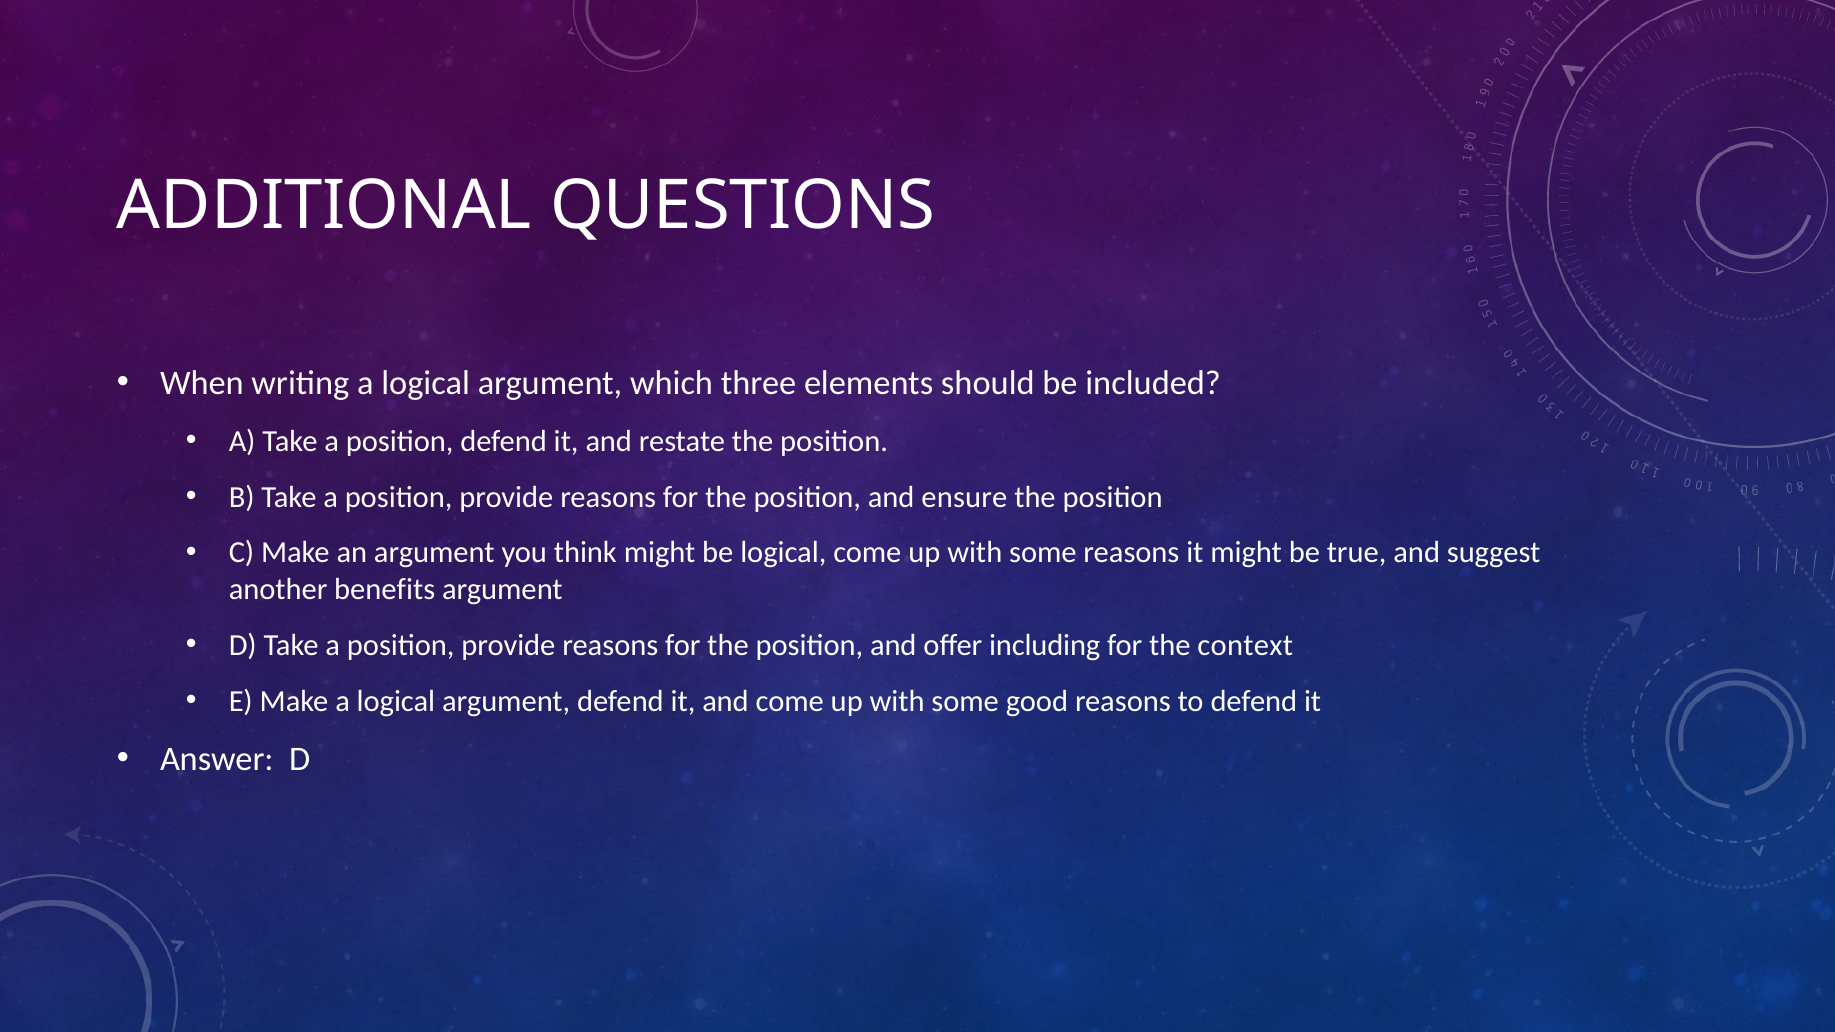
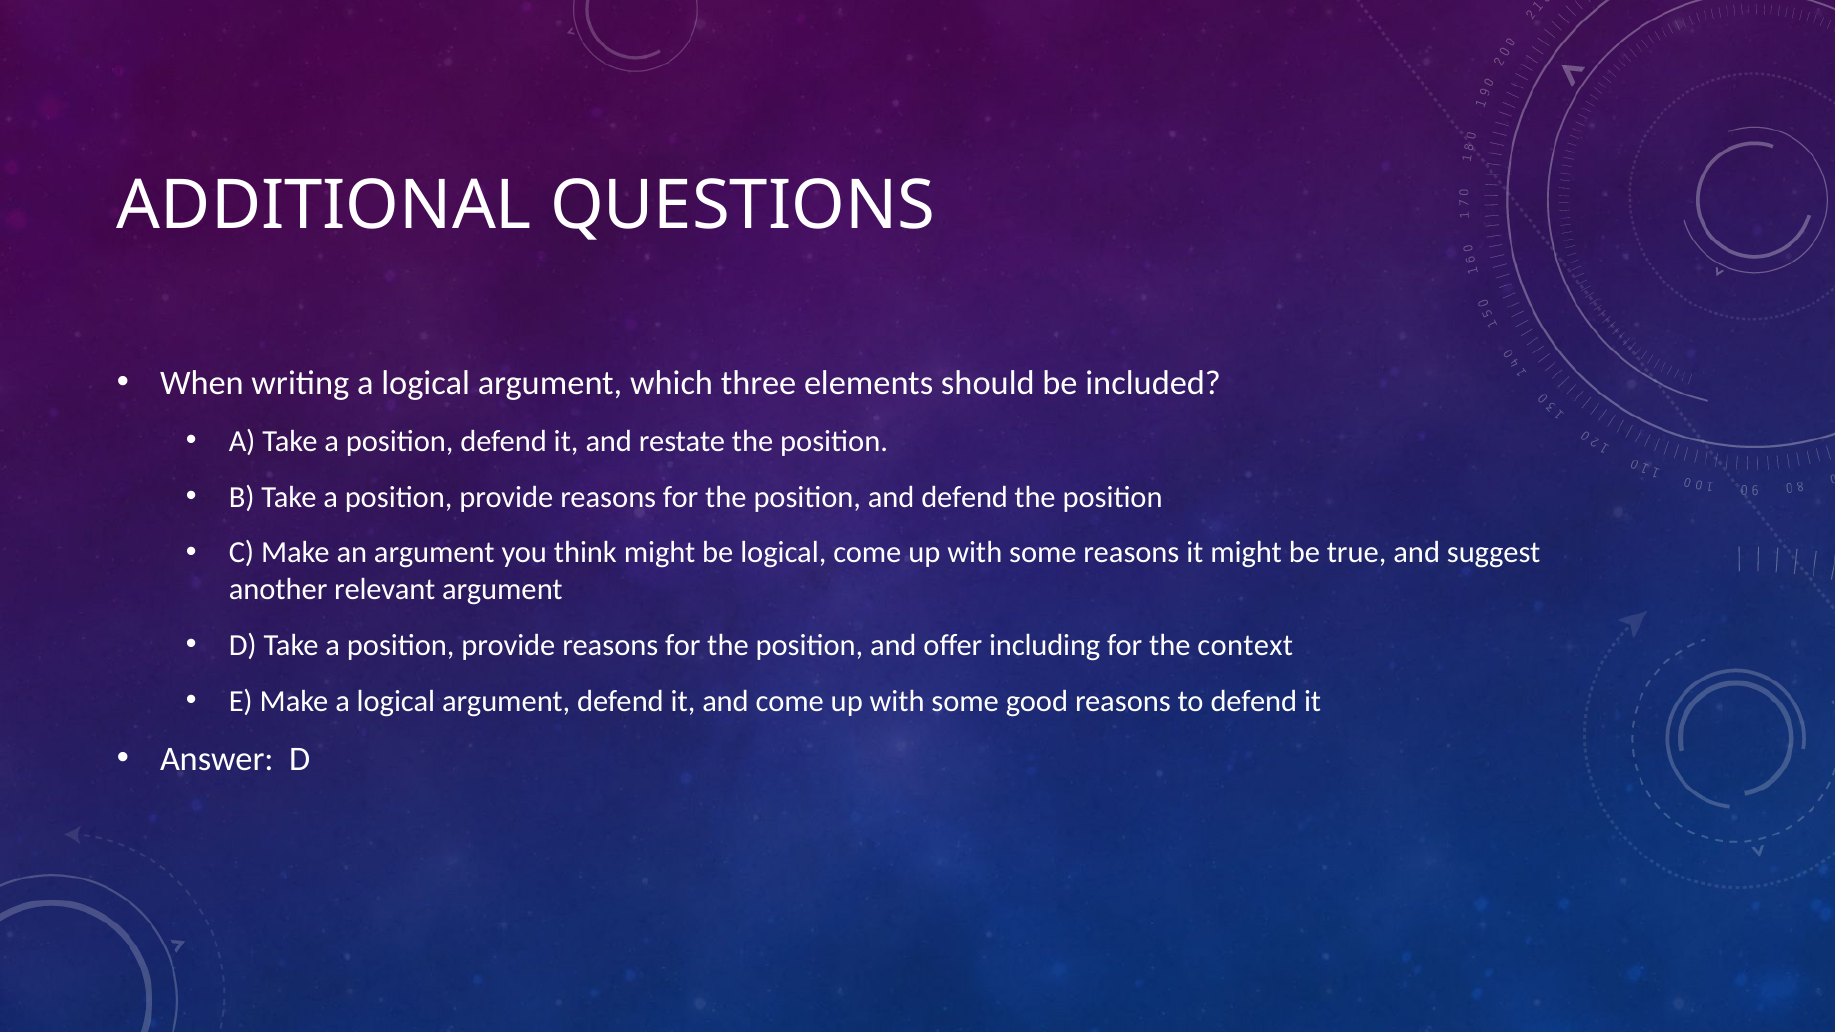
and ensure: ensure -> defend
benefits: benefits -> relevant
